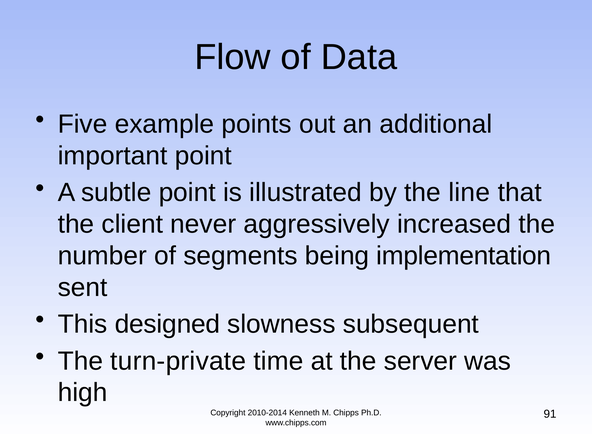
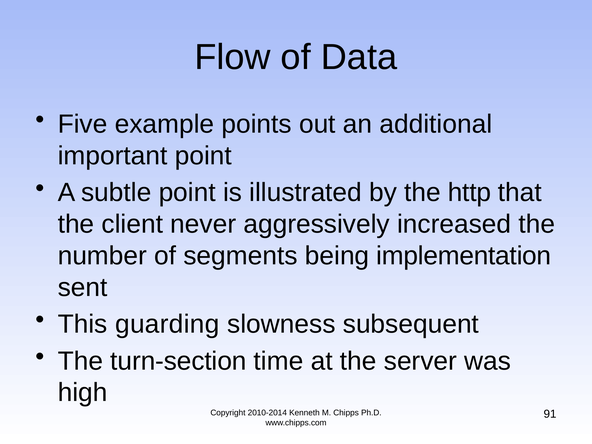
line: line -> http
designed: designed -> guarding
turn-private: turn-private -> turn-section
